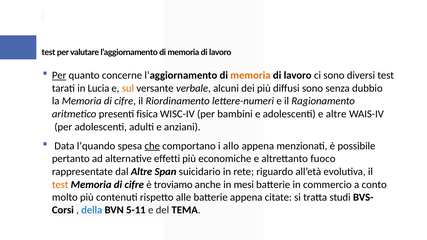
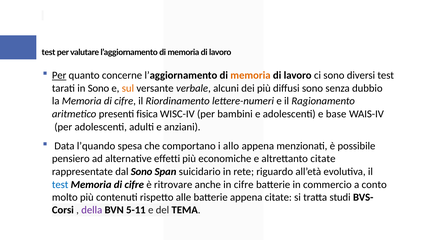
in Lucia: Lucia -> Sono
e altre: altre -> base
che underline: present -> none
pertanto: pertanto -> pensiero
altrettanto fuoco: fuoco -> citate
dal Altre: Altre -> Sono
test at (60, 185) colour: orange -> blue
troviamo: troviamo -> ritrovare
in mesi: mesi -> cifre
della colour: blue -> purple
